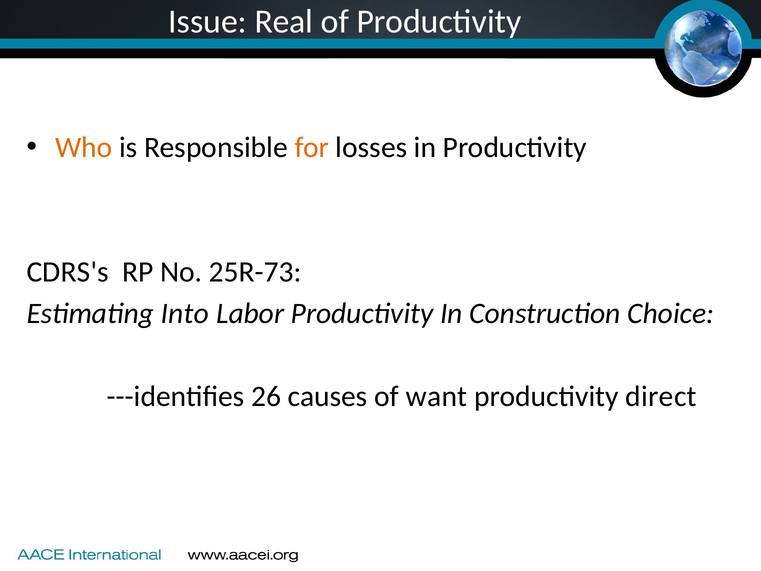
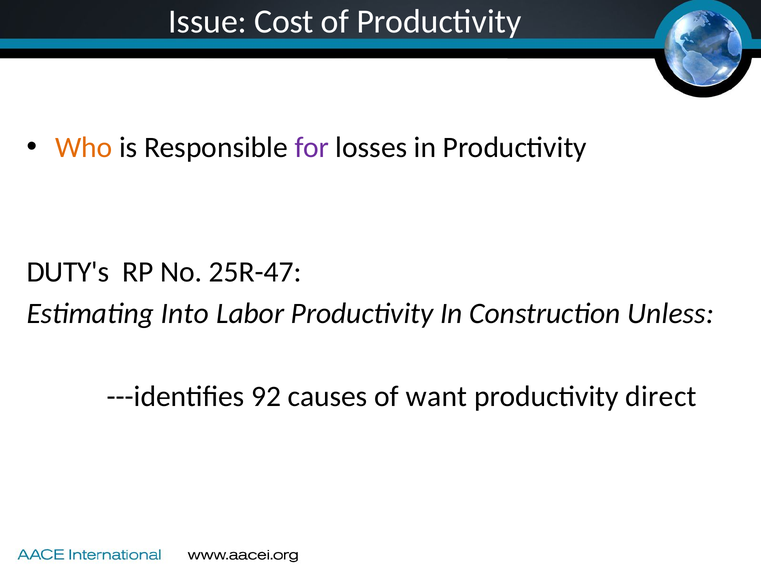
Real: Real -> Cost
for colour: orange -> purple
CDRS's: CDRS's -> DUTY's
25R-73: 25R-73 -> 25R-47
Choice: Choice -> Unless
26: 26 -> 92
